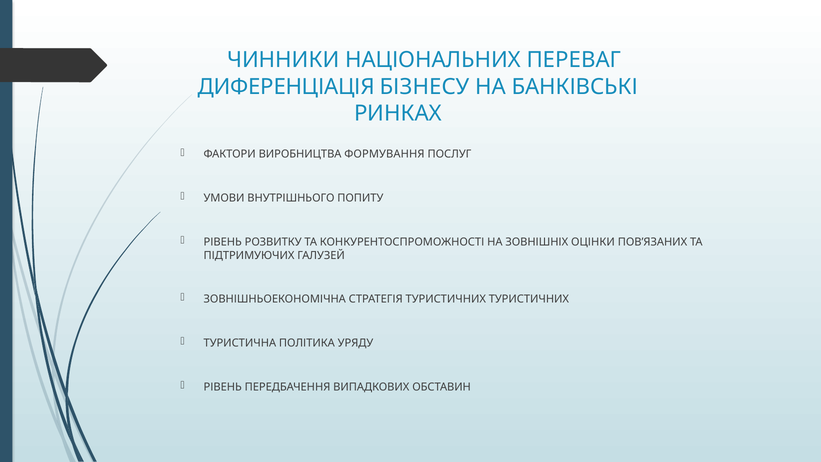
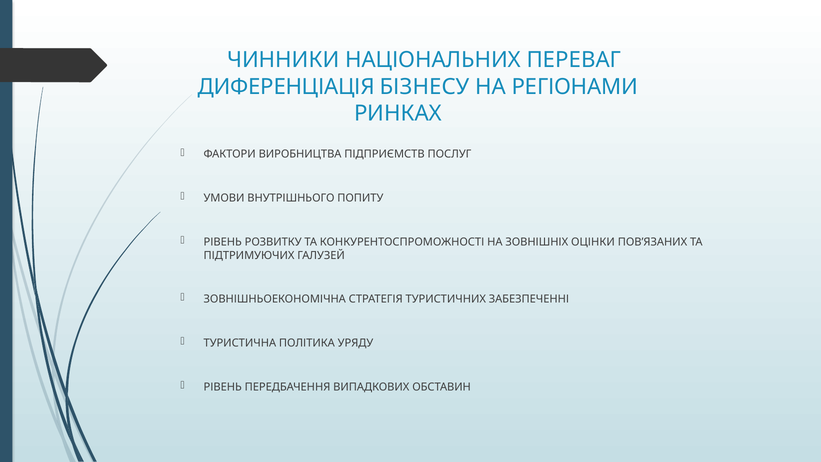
БАНКІВСЬКІ: БАНКІВСЬКІ -> РЕГІОНАМИ
ФОРМУВАННЯ: ФОРМУВАННЯ -> ПІДПРИЄМСТВ
ТУРИСТИЧНИХ ТУРИСТИЧНИХ: ТУРИСТИЧНИХ -> ЗАБЕЗПЕЧЕННІ
